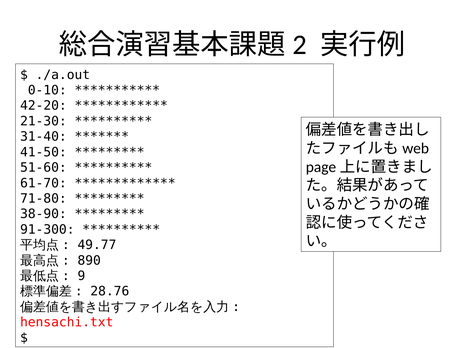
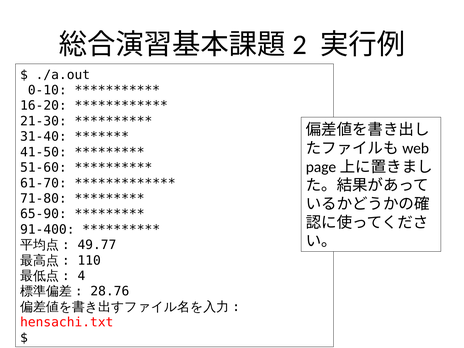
42-20: 42-20 -> 16-20
38-90: 38-90 -> 65-90
91-300: 91-300 -> 91-400
890: 890 -> 110
9: 9 -> 4
